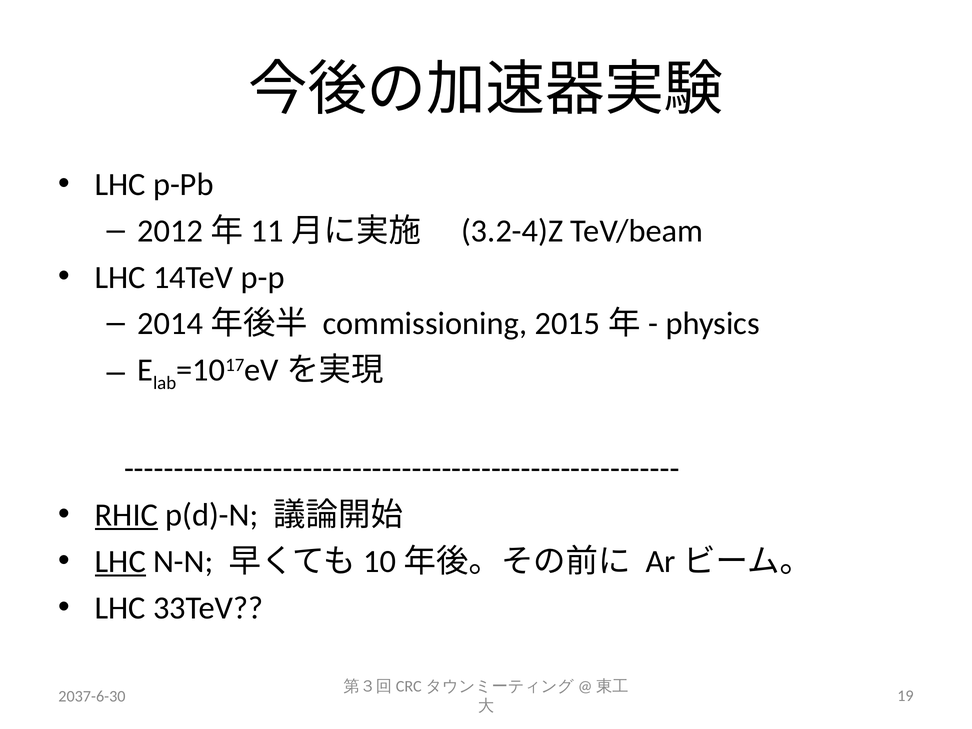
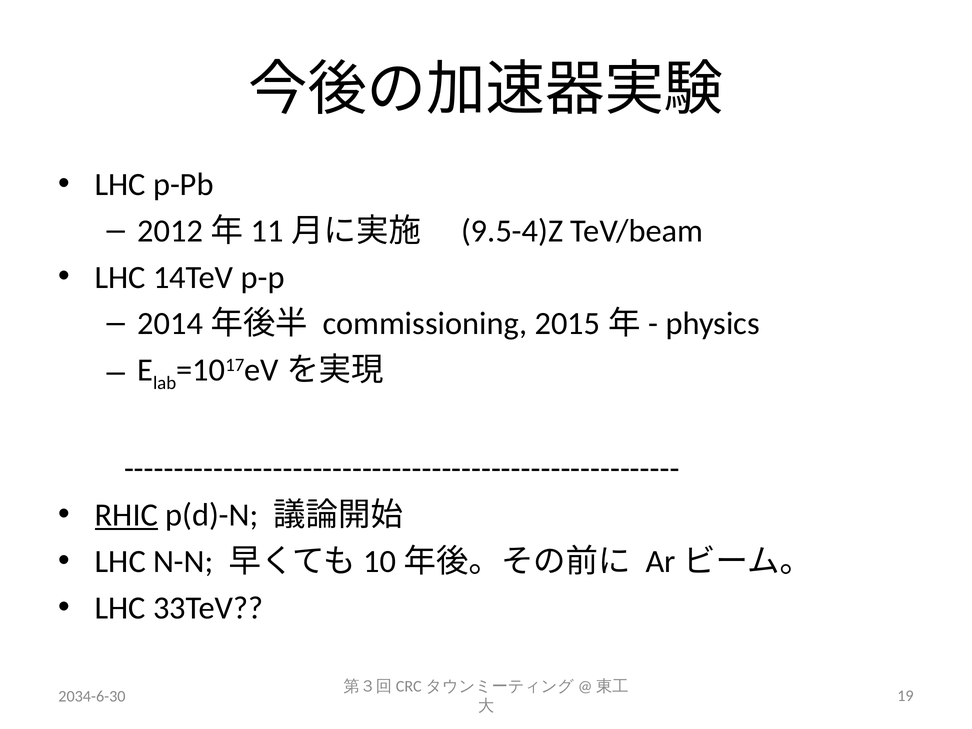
3.2-4)Z: 3.2-4)Z -> 9.5-4)Z
LHC at (120, 561) underline: present -> none
2037-6-30: 2037-6-30 -> 2034-6-30
